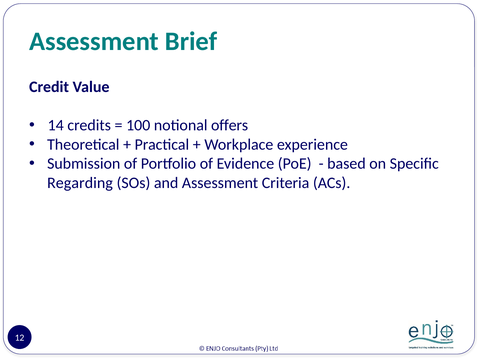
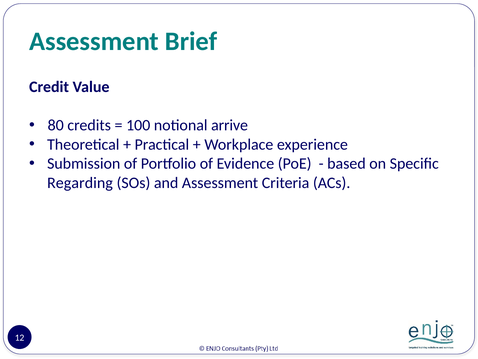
14: 14 -> 80
offers: offers -> arrive
